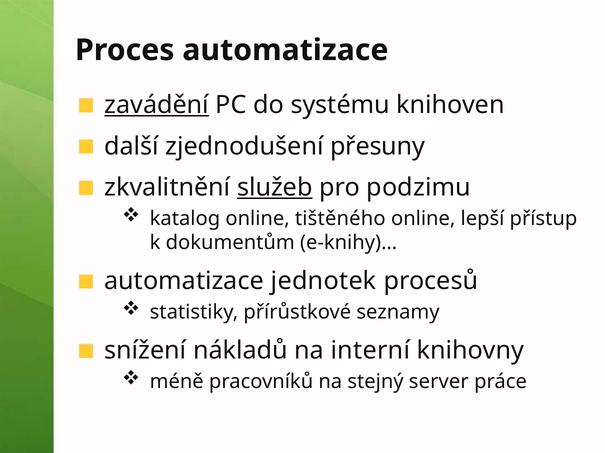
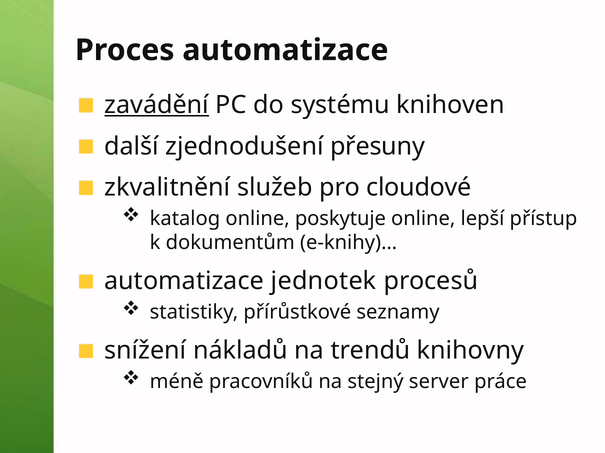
služeb underline: present -> none
podzimu: podzimu -> cloudové
tištěného: tištěného -> poskytuje
interní: interní -> trendů
